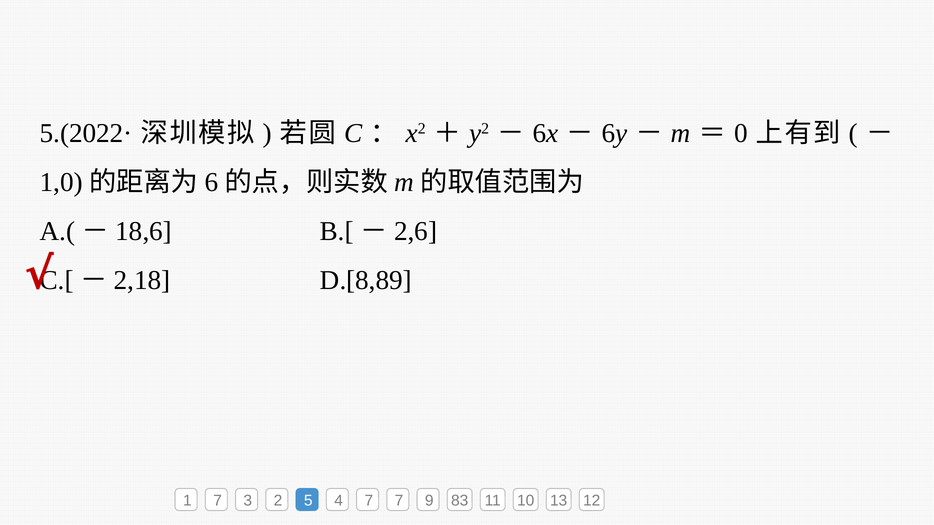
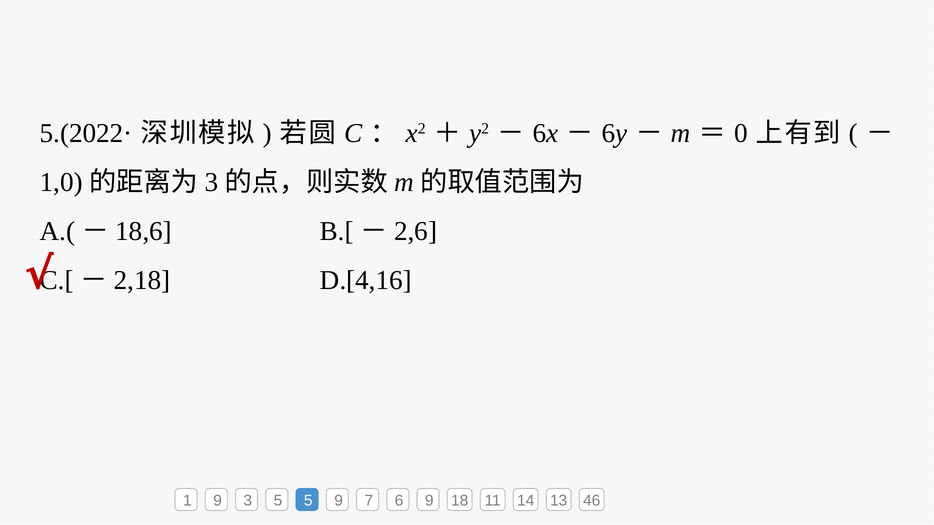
6 at (211, 182): 6 -> 3
D.[8,89: D.[8,89 -> D.[4,16
1 7: 7 -> 9
3 2: 2 -> 5
5 4: 4 -> 9
7 7: 7 -> 6
83: 83 -> 18
10: 10 -> 14
12: 12 -> 46
